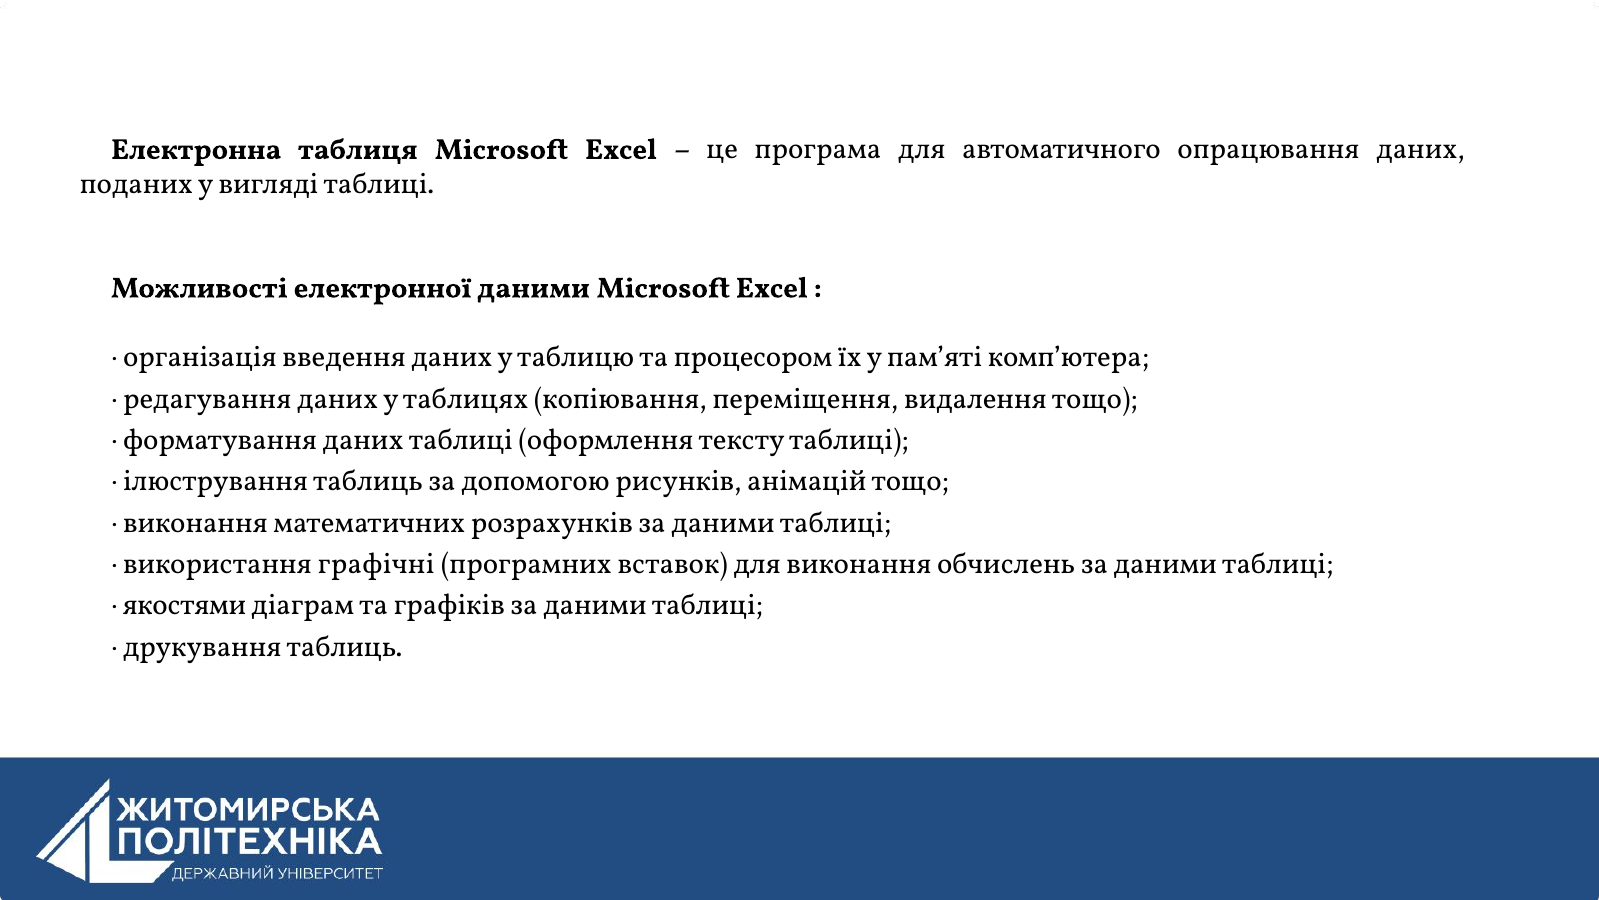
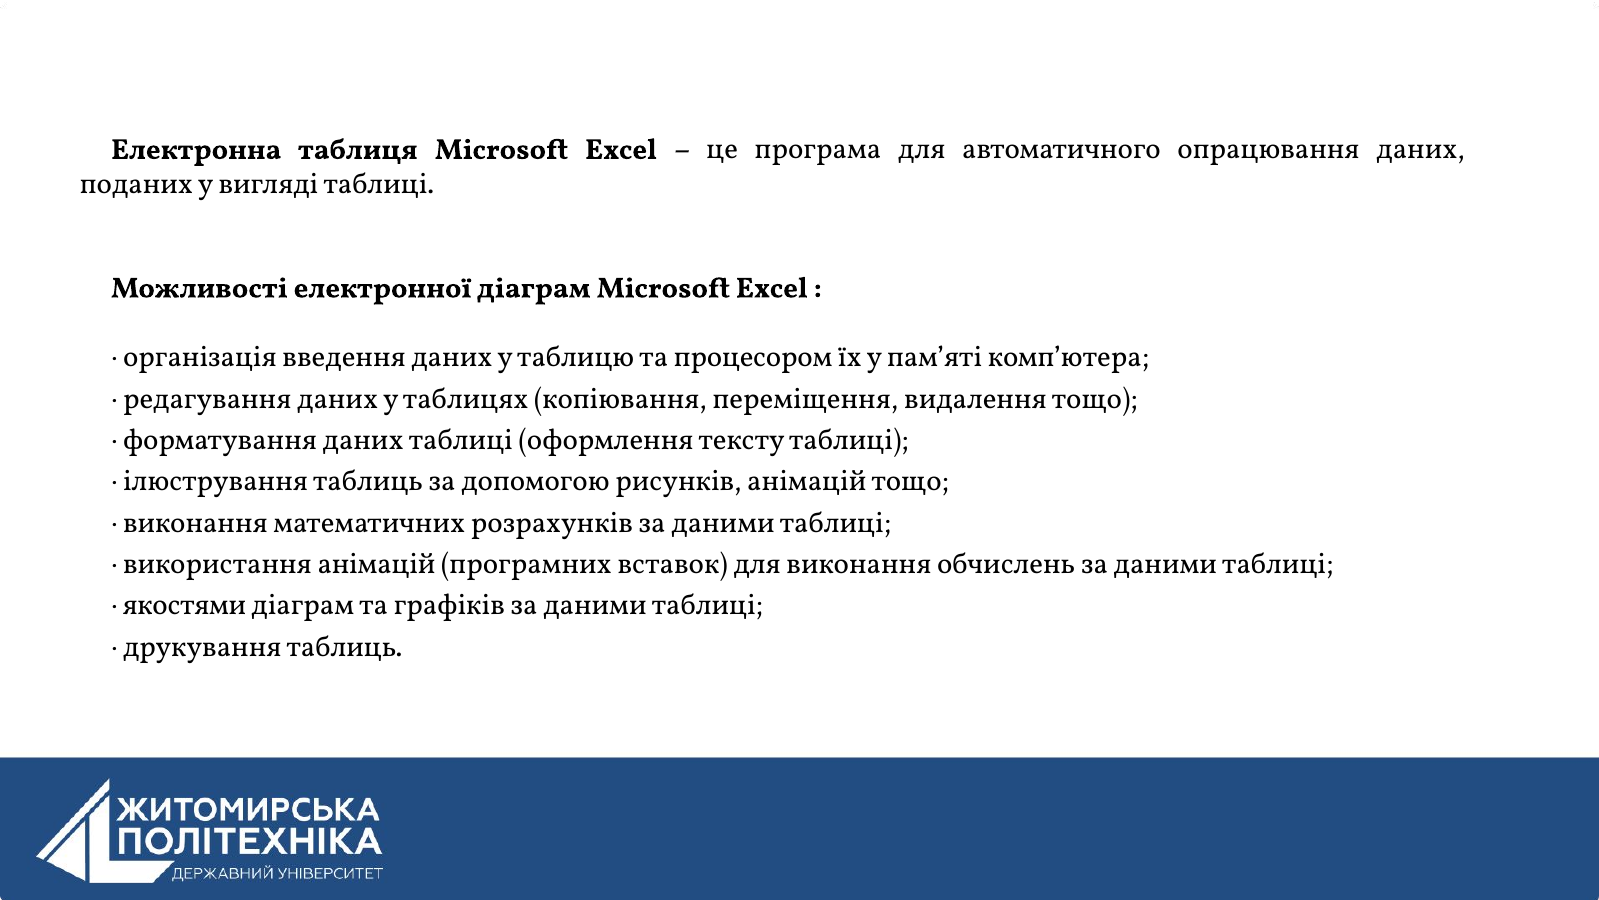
електронної даними: даними -> діаграм
використання графічні: графічні -> анімацій
